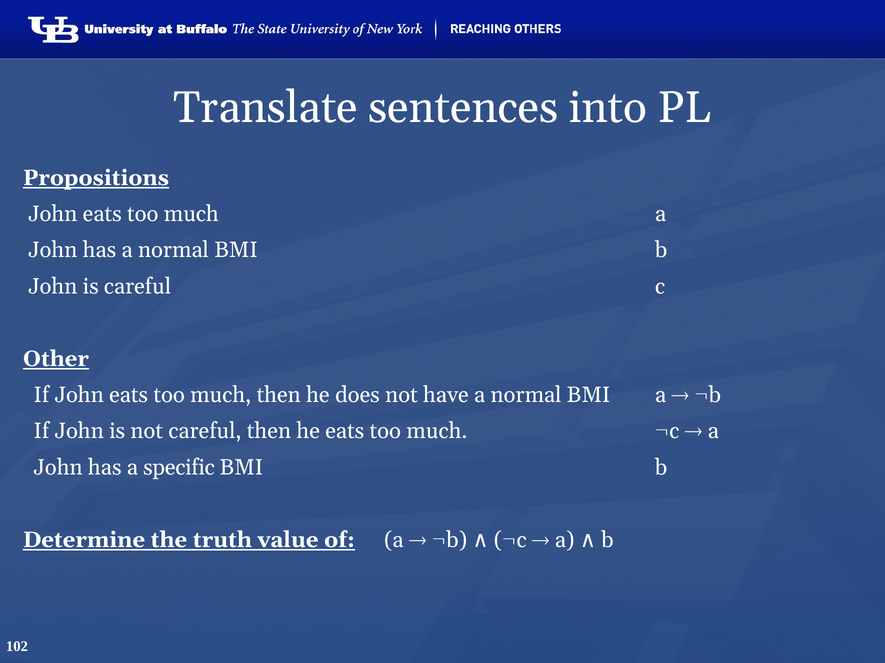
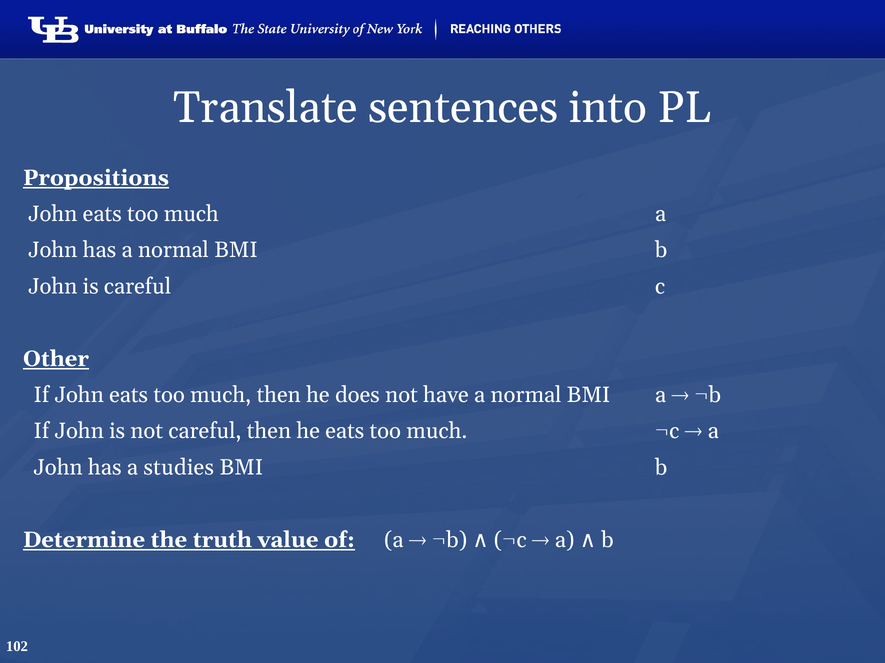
specific: specific -> studies
